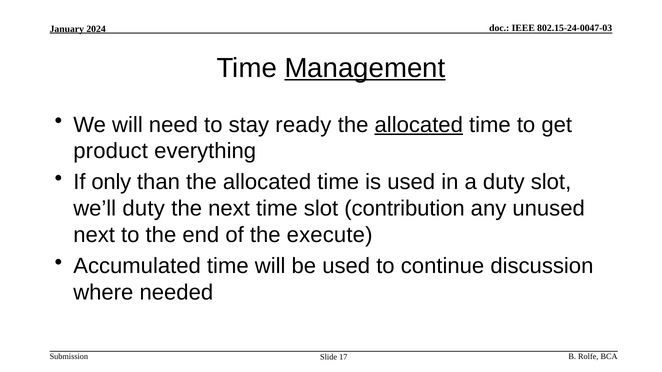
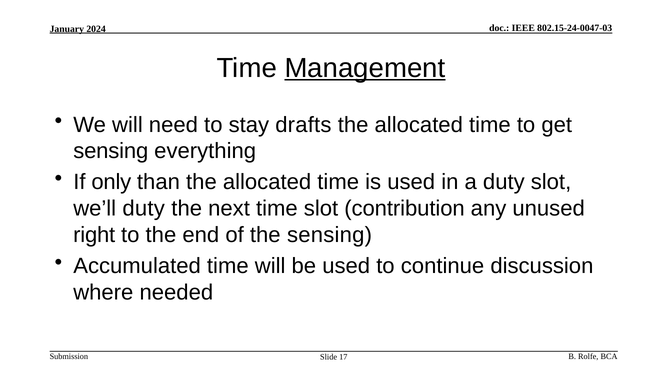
ready: ready -> drafts
allocated at (419, 125) underline: present -> none
product at (111, 151): product -> sensing
next at (94, 235): next -> right
the execute: execute -> sensing
